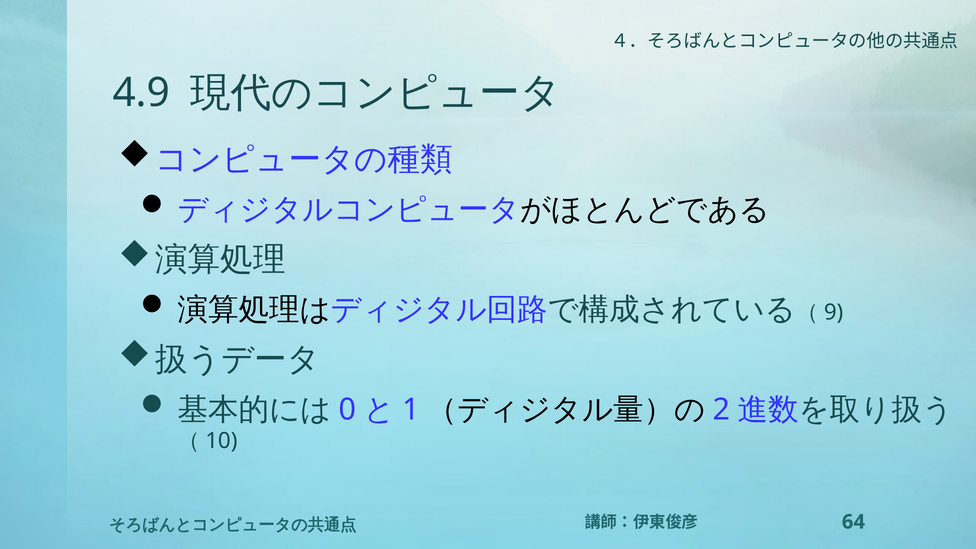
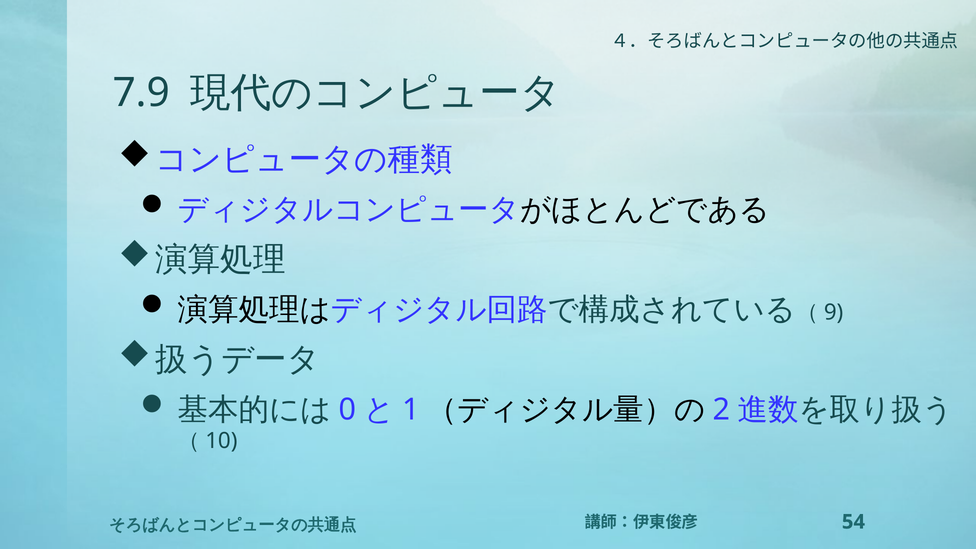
4.9: 4.9 -> 7.9
64: 64 -> 54
